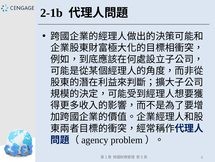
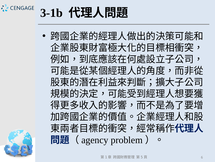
2-1b: 2-1b -> 3-1b
